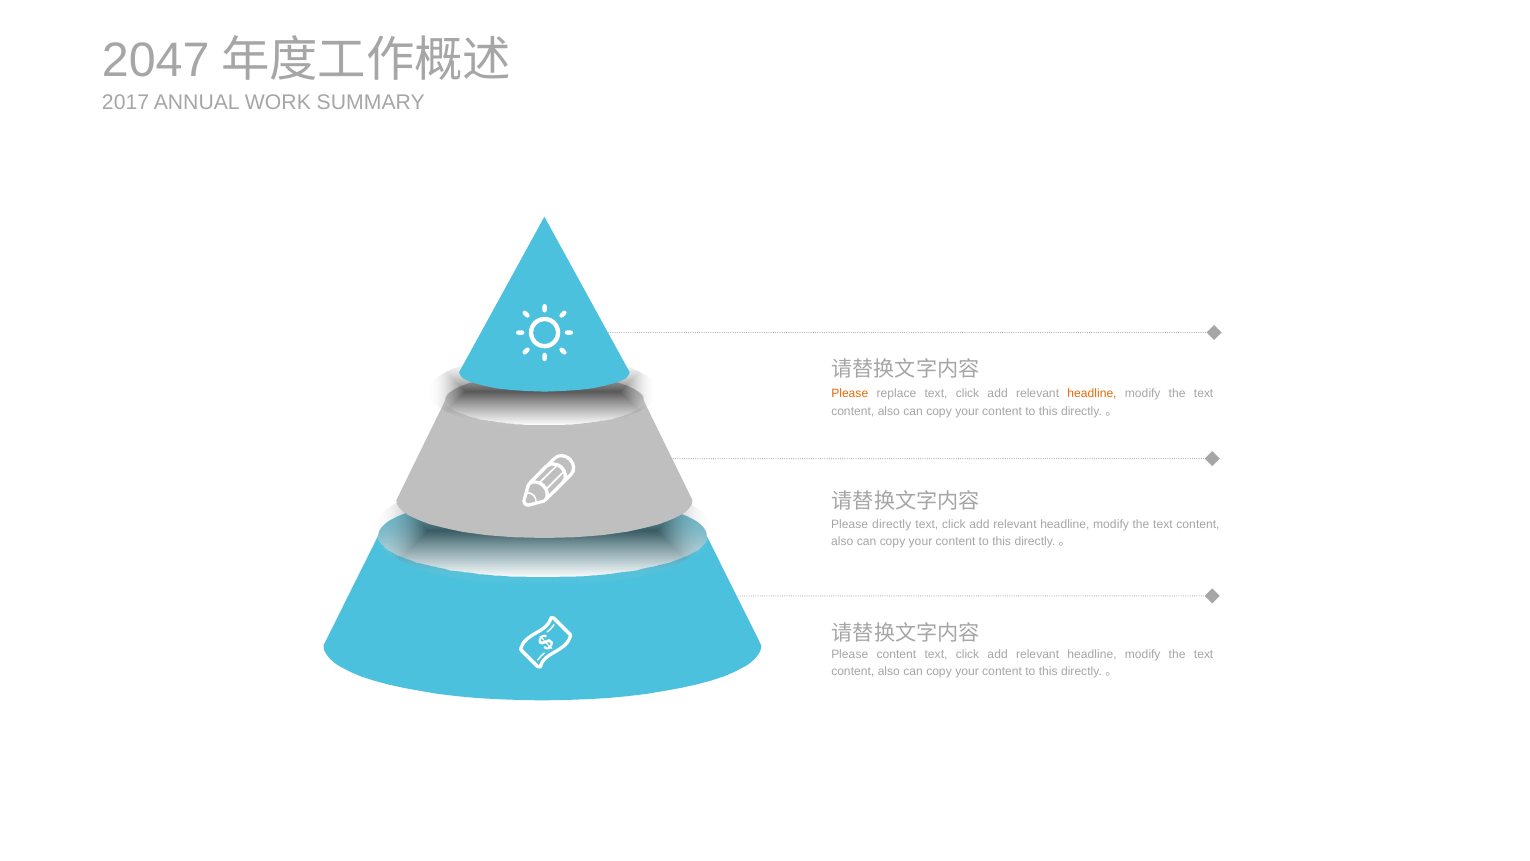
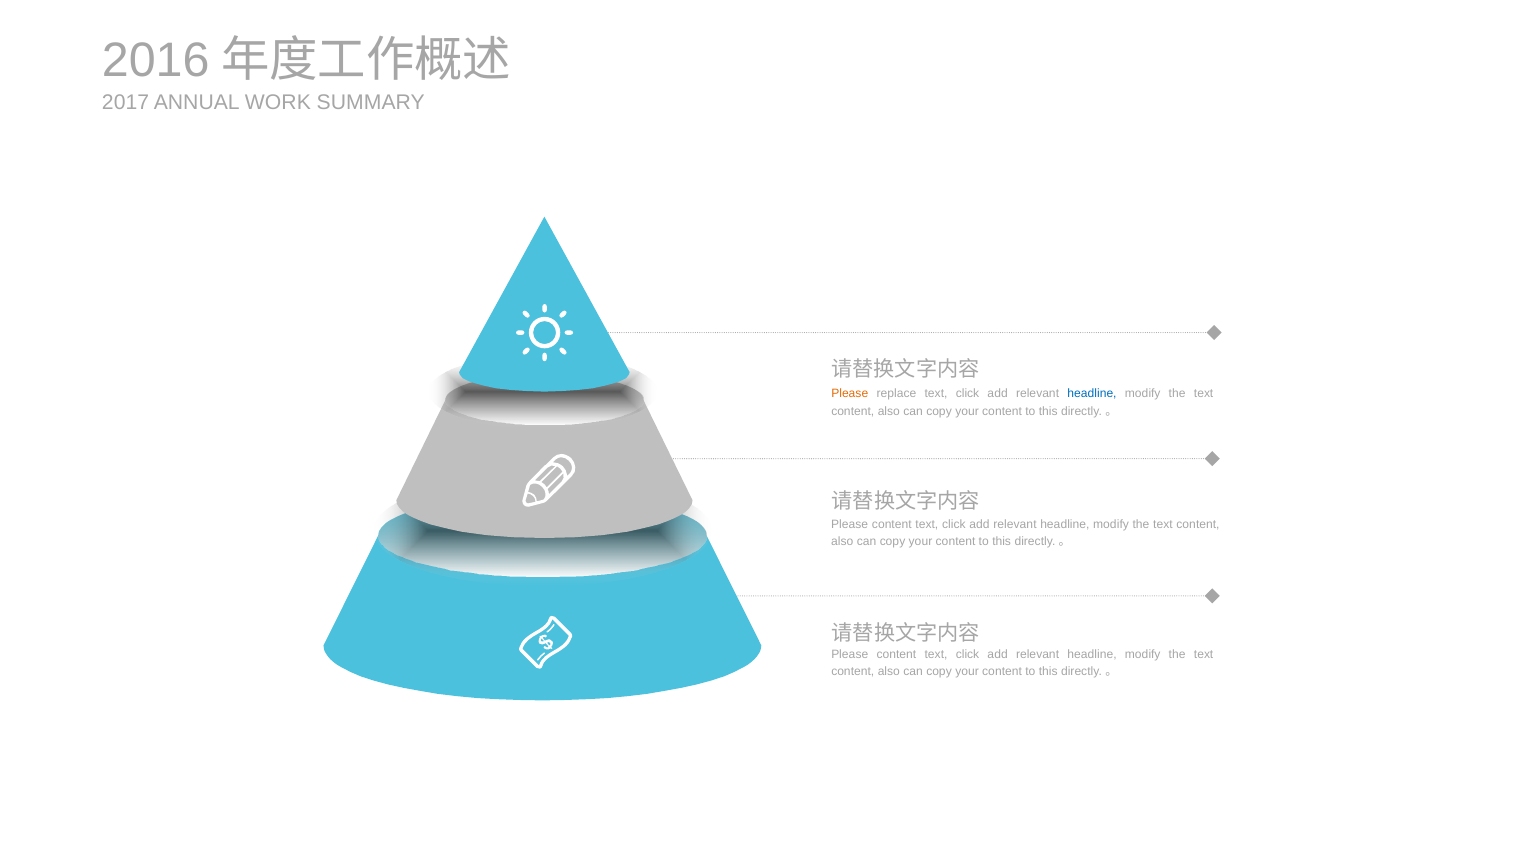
2047: 2047 -> 2016
headline at (1092, 394) colour: orange -> blue
directly at (892, 524): directly -> content
